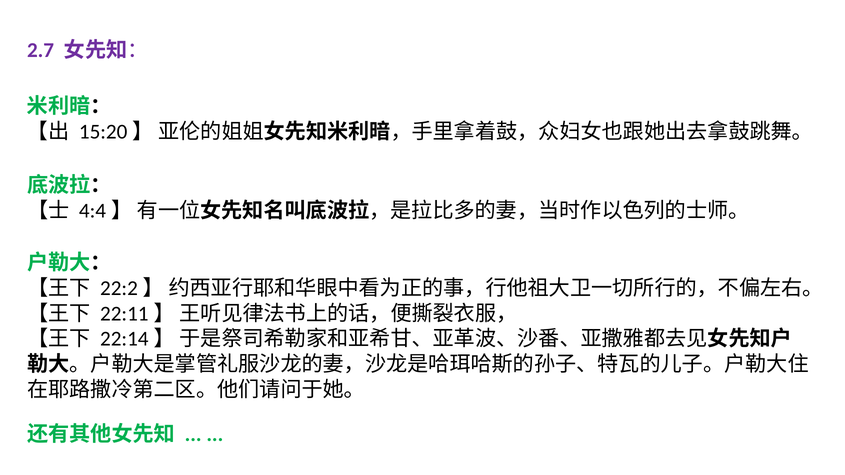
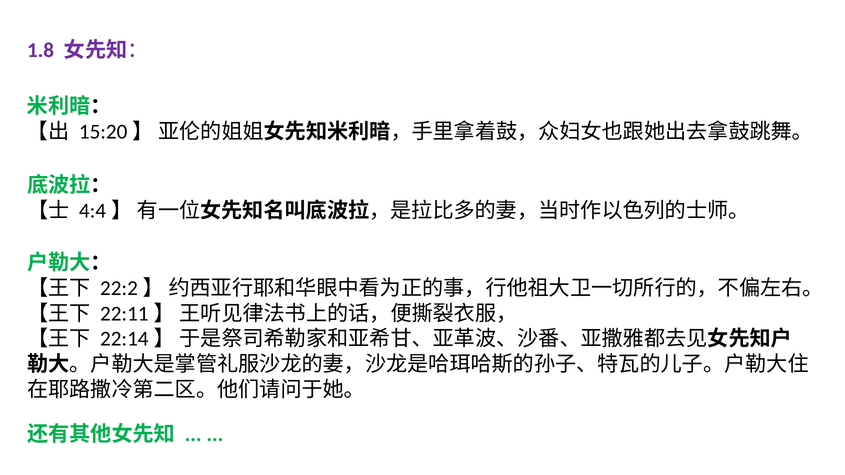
2.7: 2.7 -> 1.8
